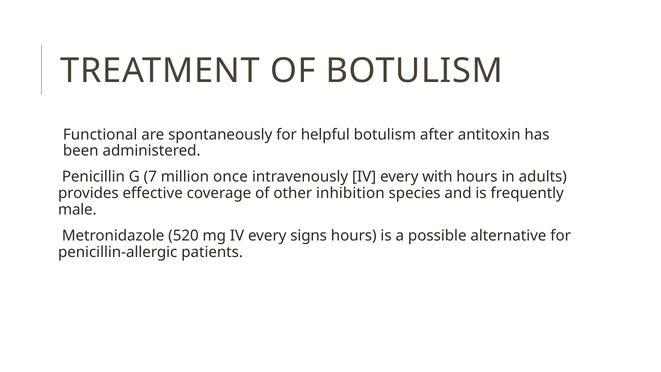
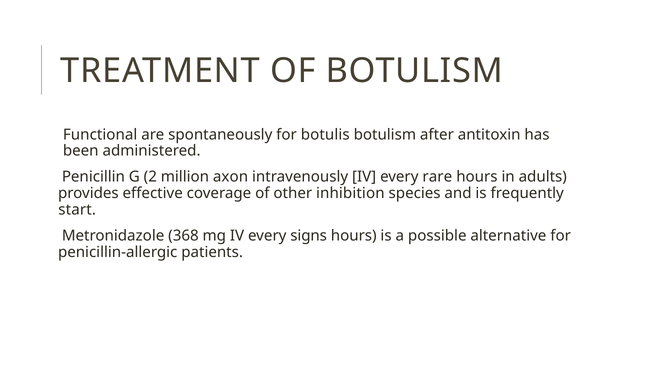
helpful: helpful -> botulis
7: 7 -> 2
once: once -> axon
with: with -> rare
male: male -> start
520: 520 -> 368
